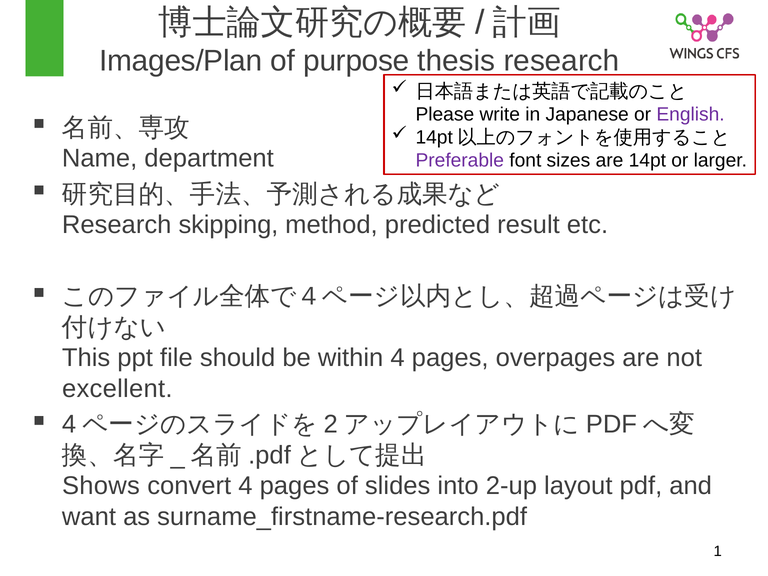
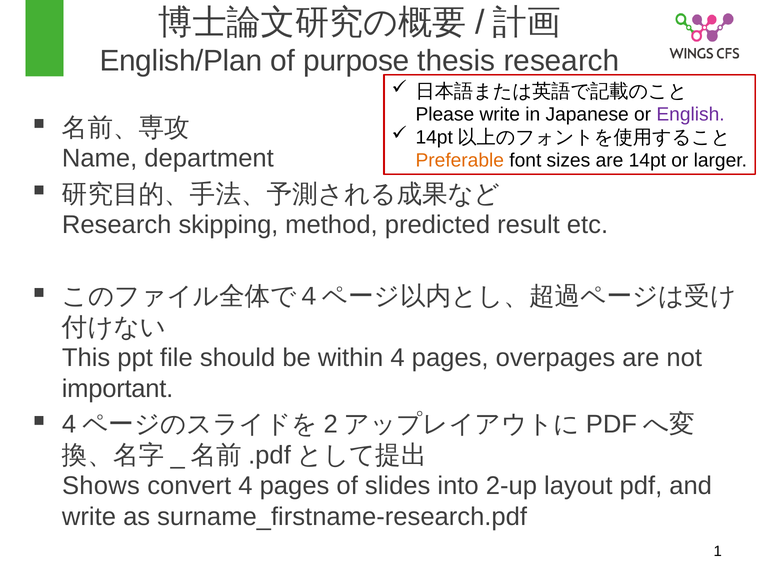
Images/Plan: Images/Plan -> English/Plan
Preferable colour: purple -> orange
excellent: excellent -> important
want at (89, 517): want -> write
